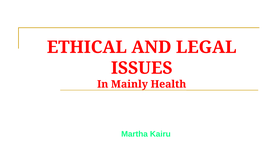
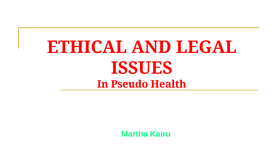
Mainly: Mainly -> Pseudo
